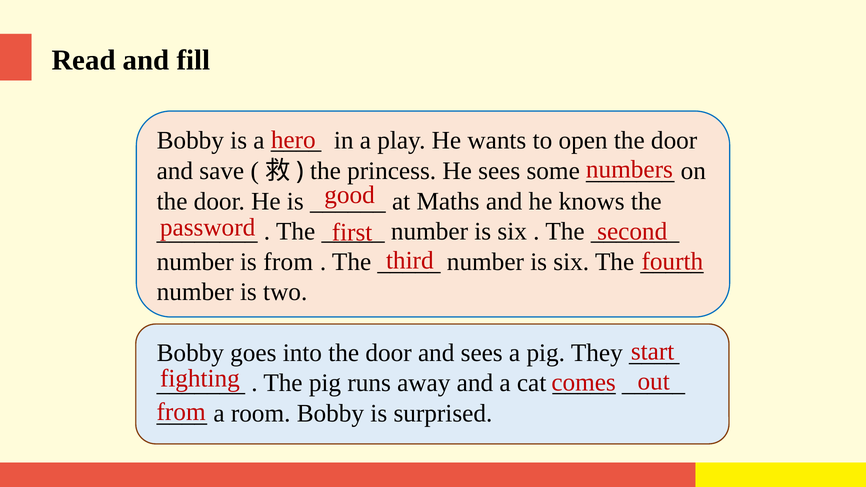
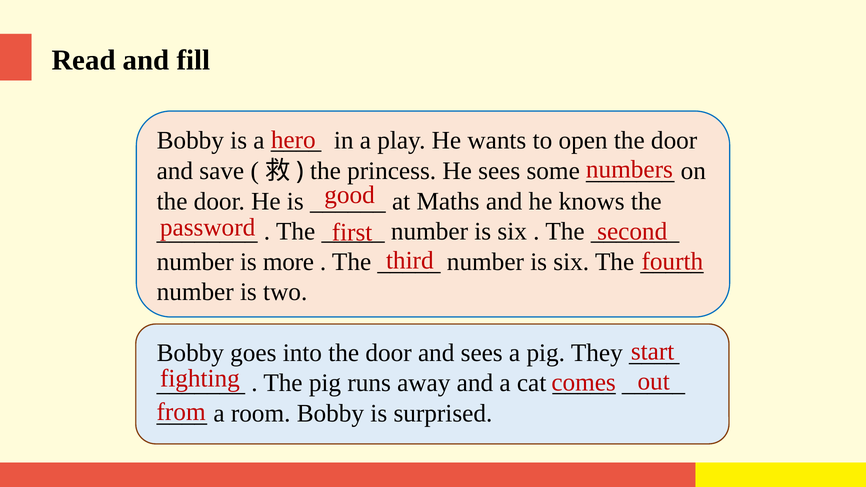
is from: from -> more
